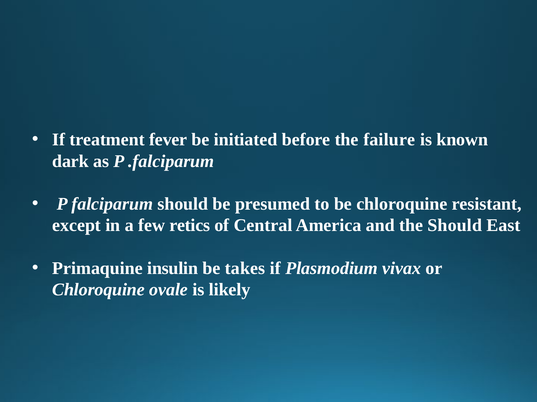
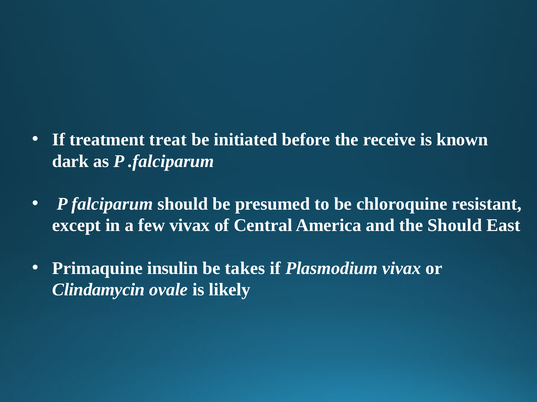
fever: fever -> treat
failure: failure -> receive
few retics: retics -> vivax
Chloroquine at (99, 290): Chloroquine -> Clindamycin
